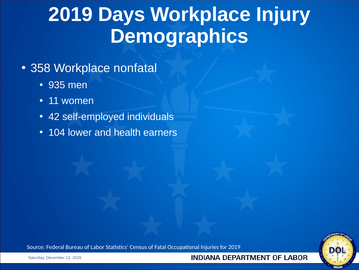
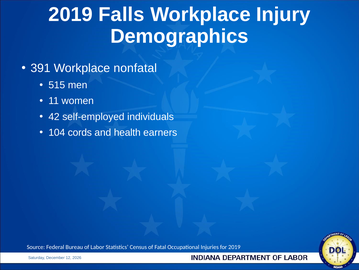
Days: Days -> Falls
358: 358 -> 391
935: 935 -> 515
lower: lower -> cords
